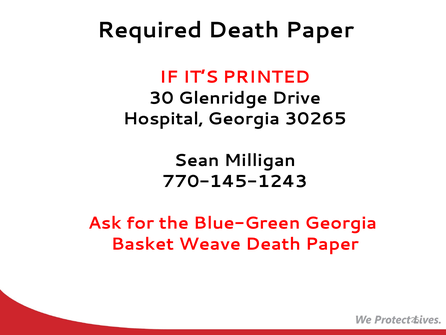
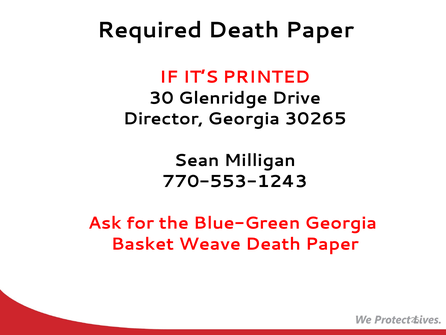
Hospital: Hospital -> Director
770-145-1243: 770-145-1243 -> 770-553-1243
